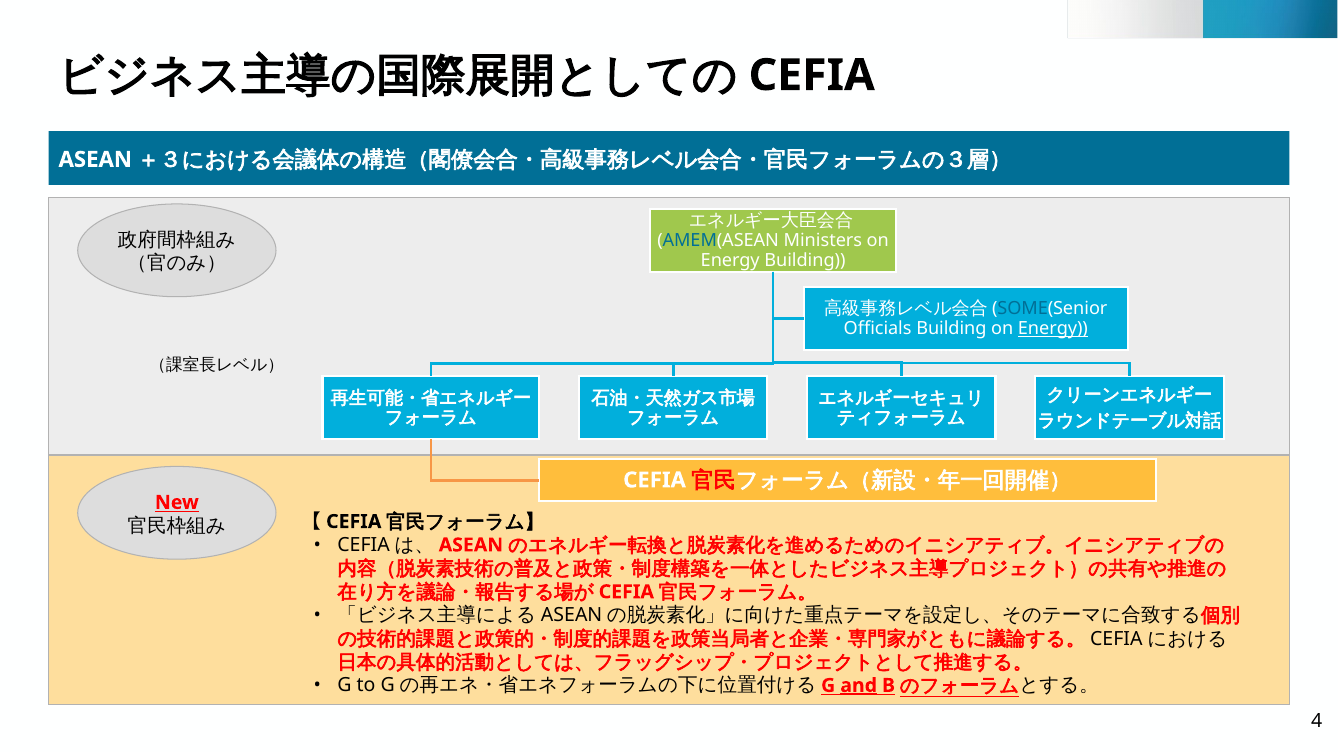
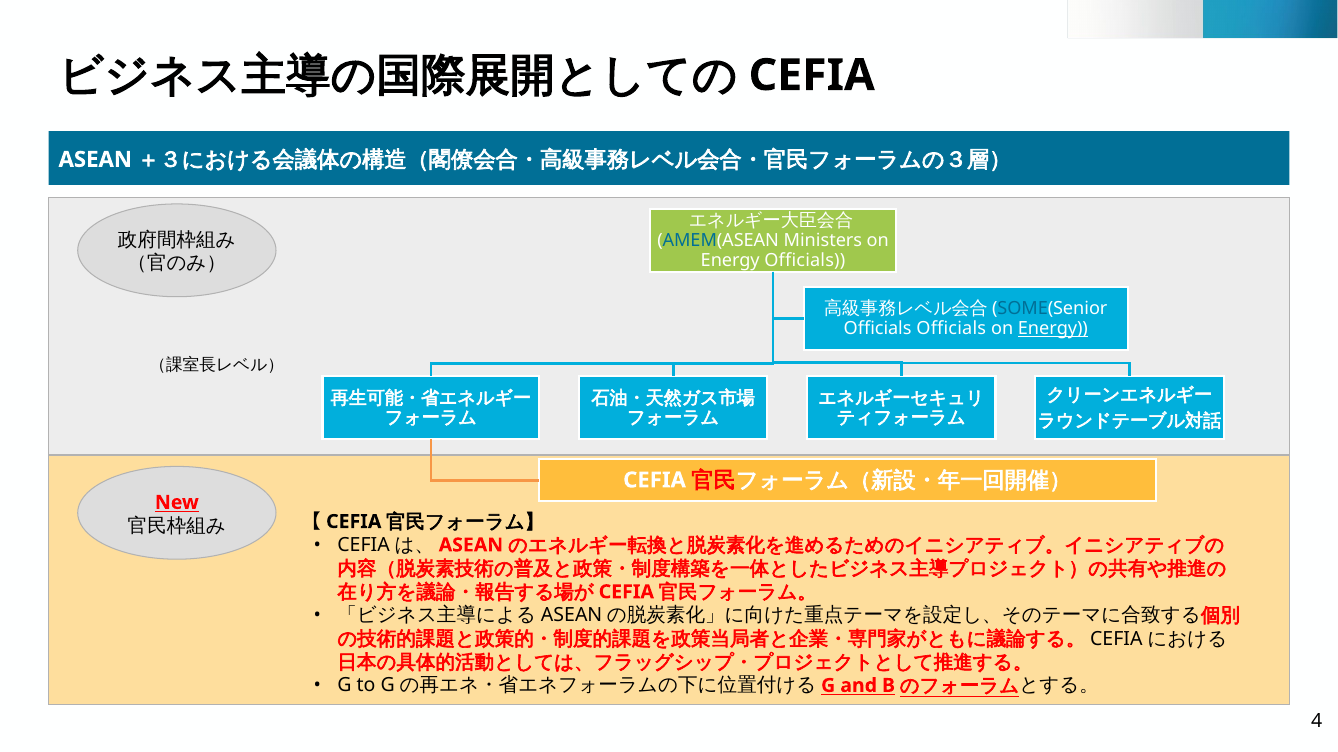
Energy Building: Building -> Officials
Officials Building: Building -> Officials
and underline: present -> none
